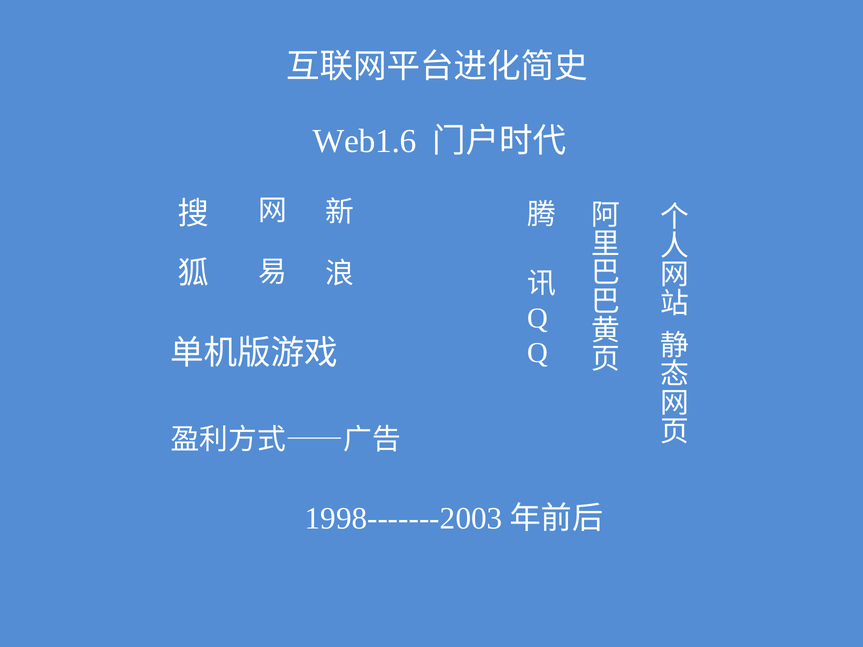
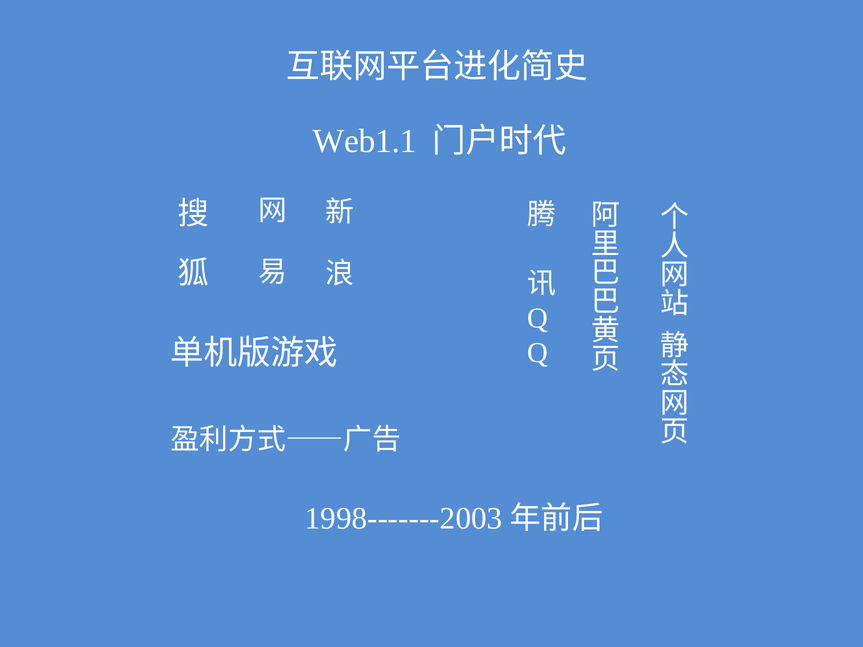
Web1.6: Web1.6 -> Web1.1
